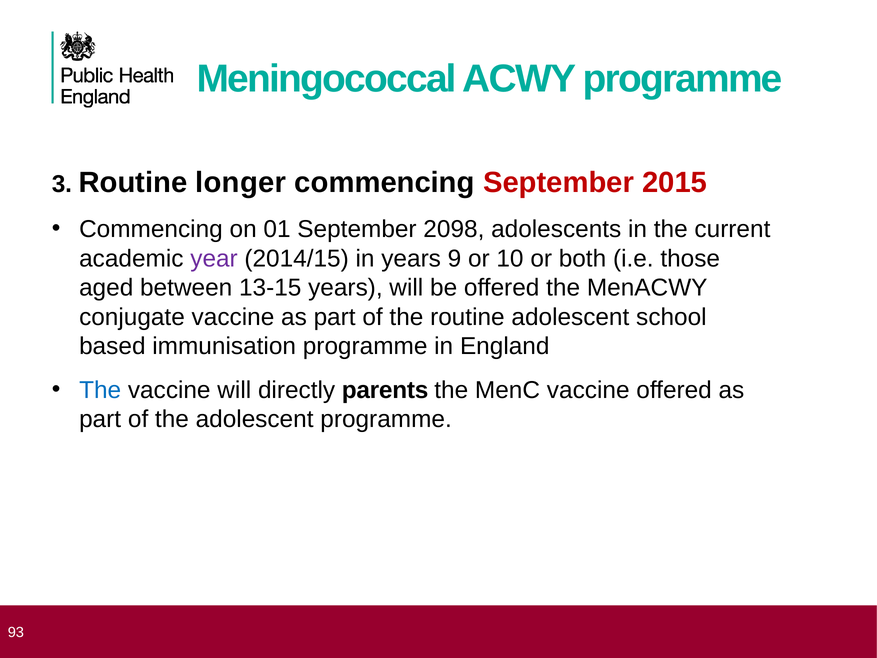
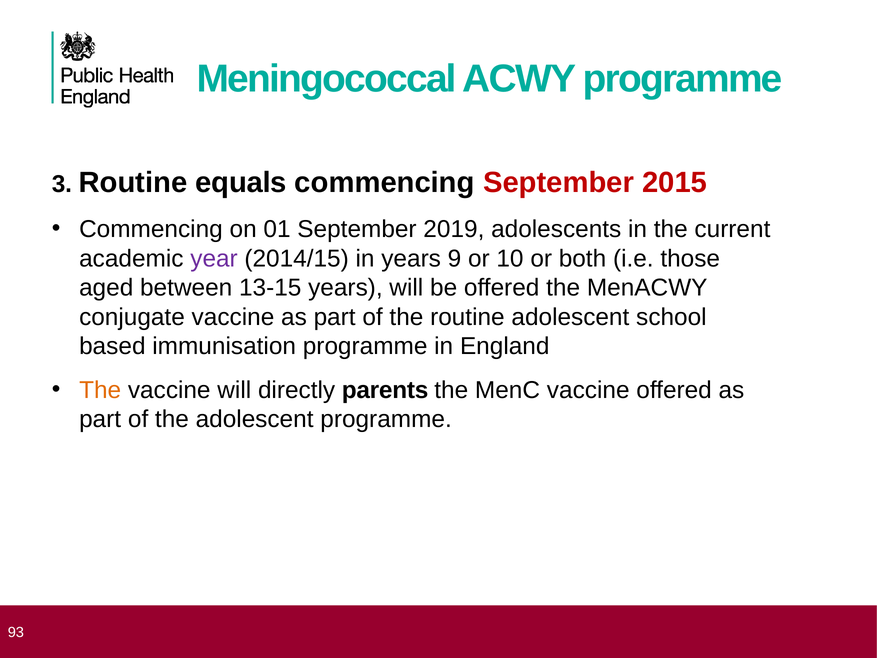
longer: longer -> equals
2098: 2098 -> 2019
The at (100, 390) colour: blue -> orange
